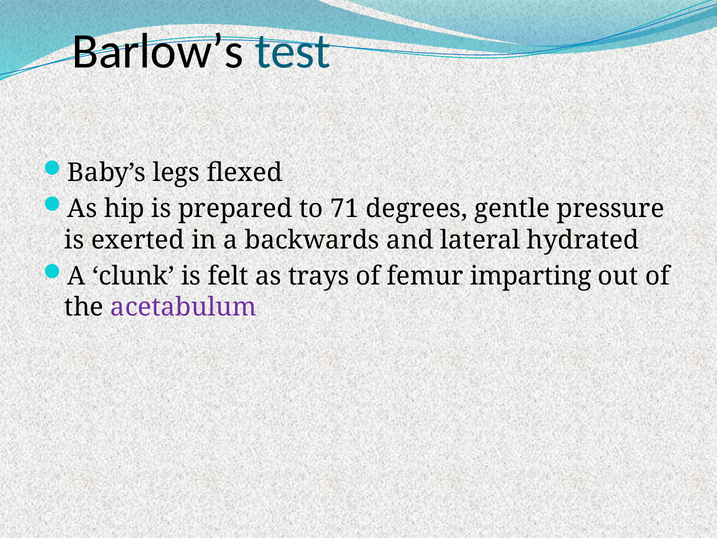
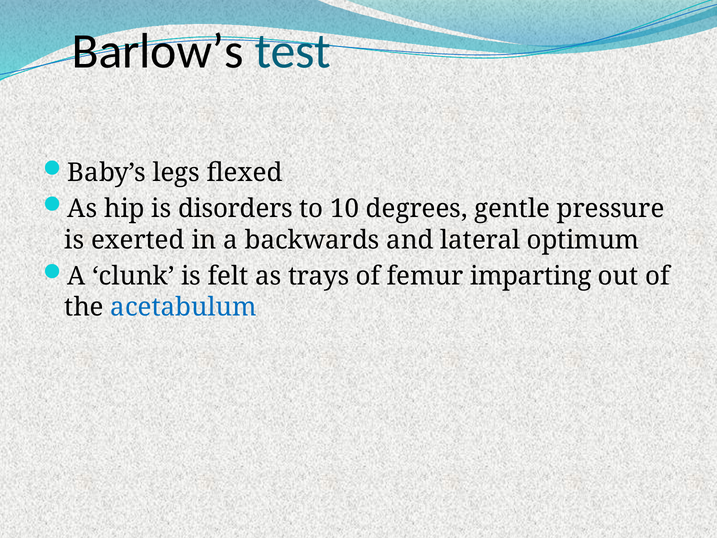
prepared: prepared -> disorders
71: 71 -> 10
hydrated: hydrated -> optimum
acetabulum colour: purple -> blue
